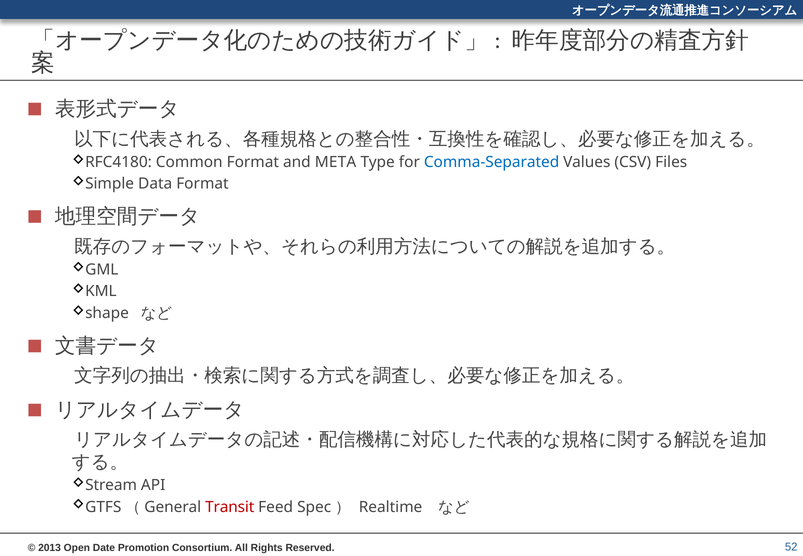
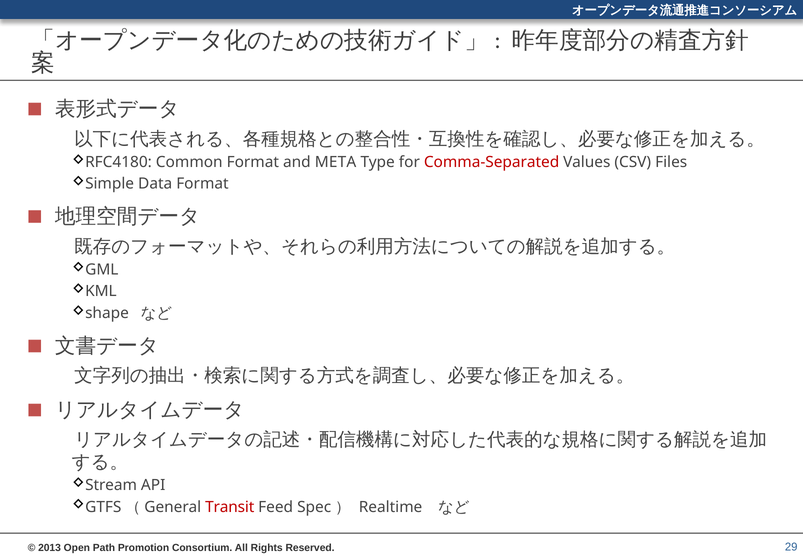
Comma-Separated colour: blue -> red
Date: Date -> Path
52: 52 -> 29
